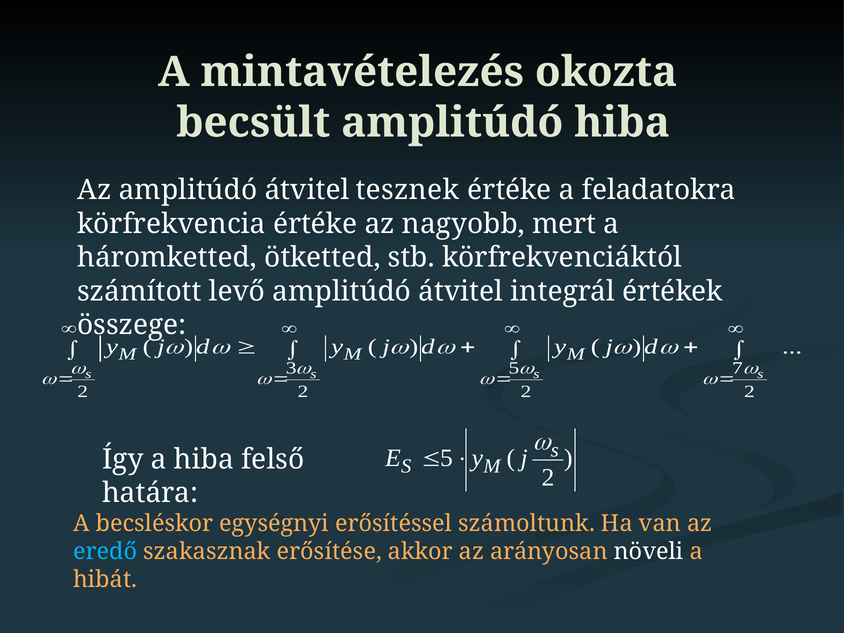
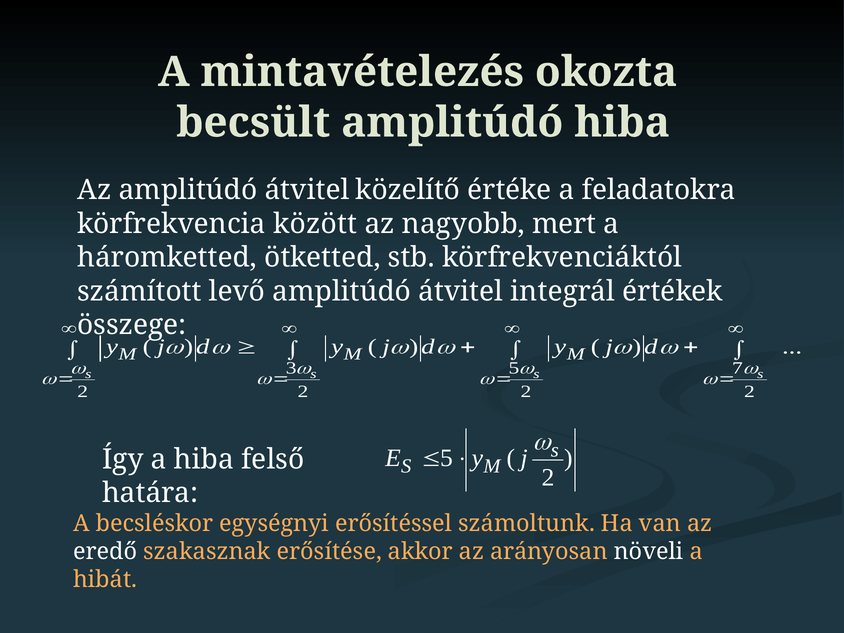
tesznek: tesznek -> közelítő
körfrekvencia értéke: értéke -> között
eredő colour: light blue -> white
